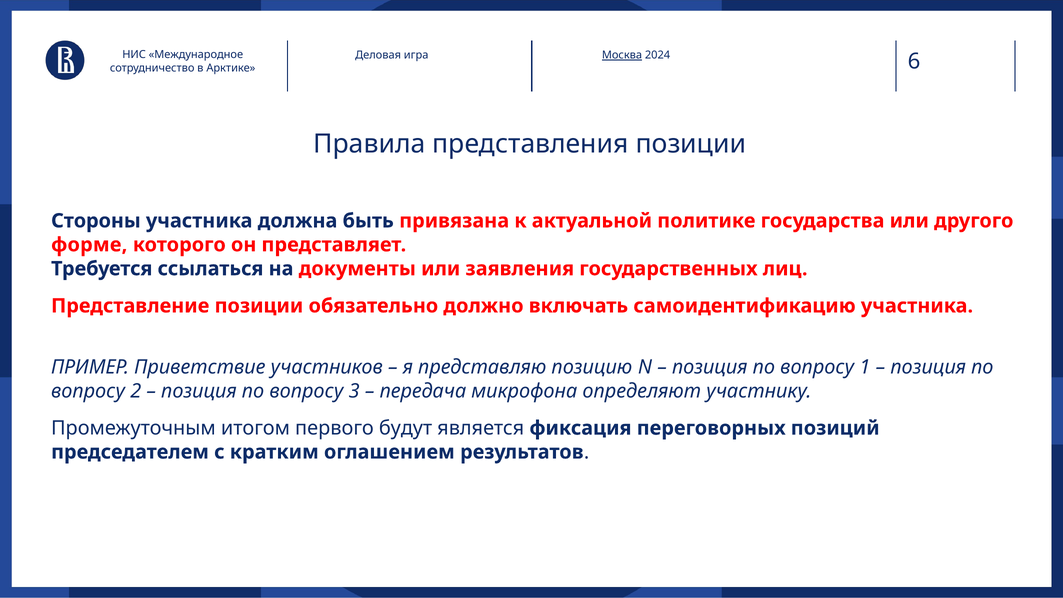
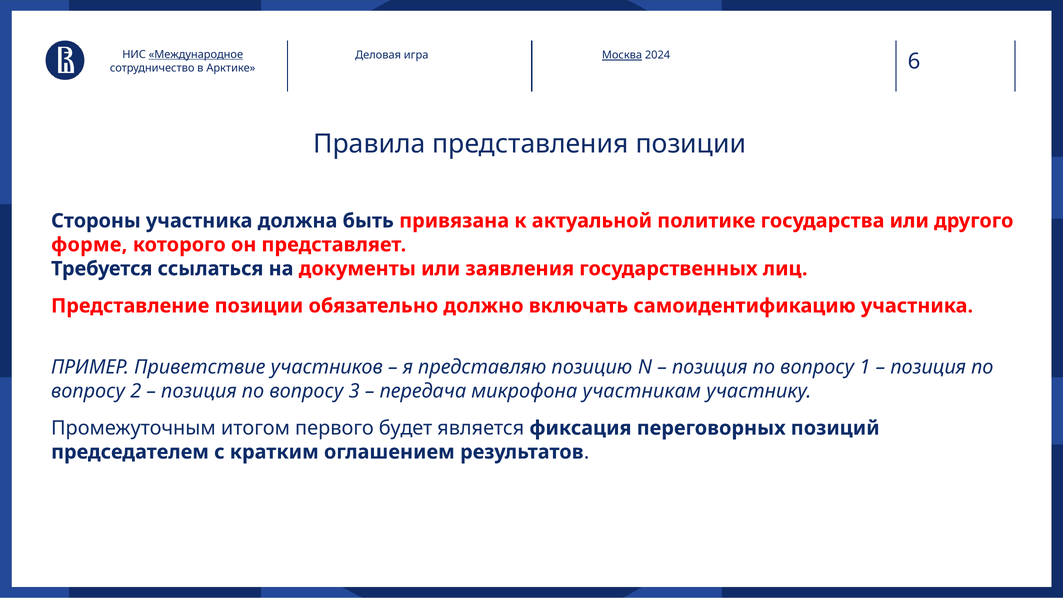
Международное underline: none -> present
определяют: определяют -> участникам
будут: будут -> будет
